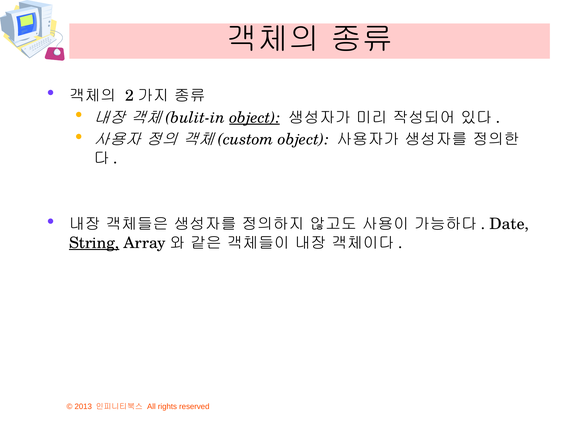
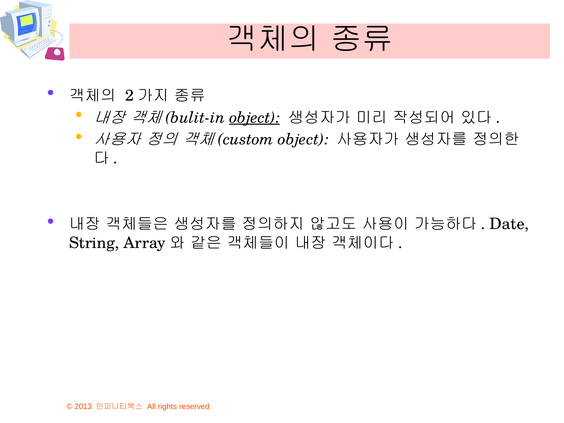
String underline: present -> none
